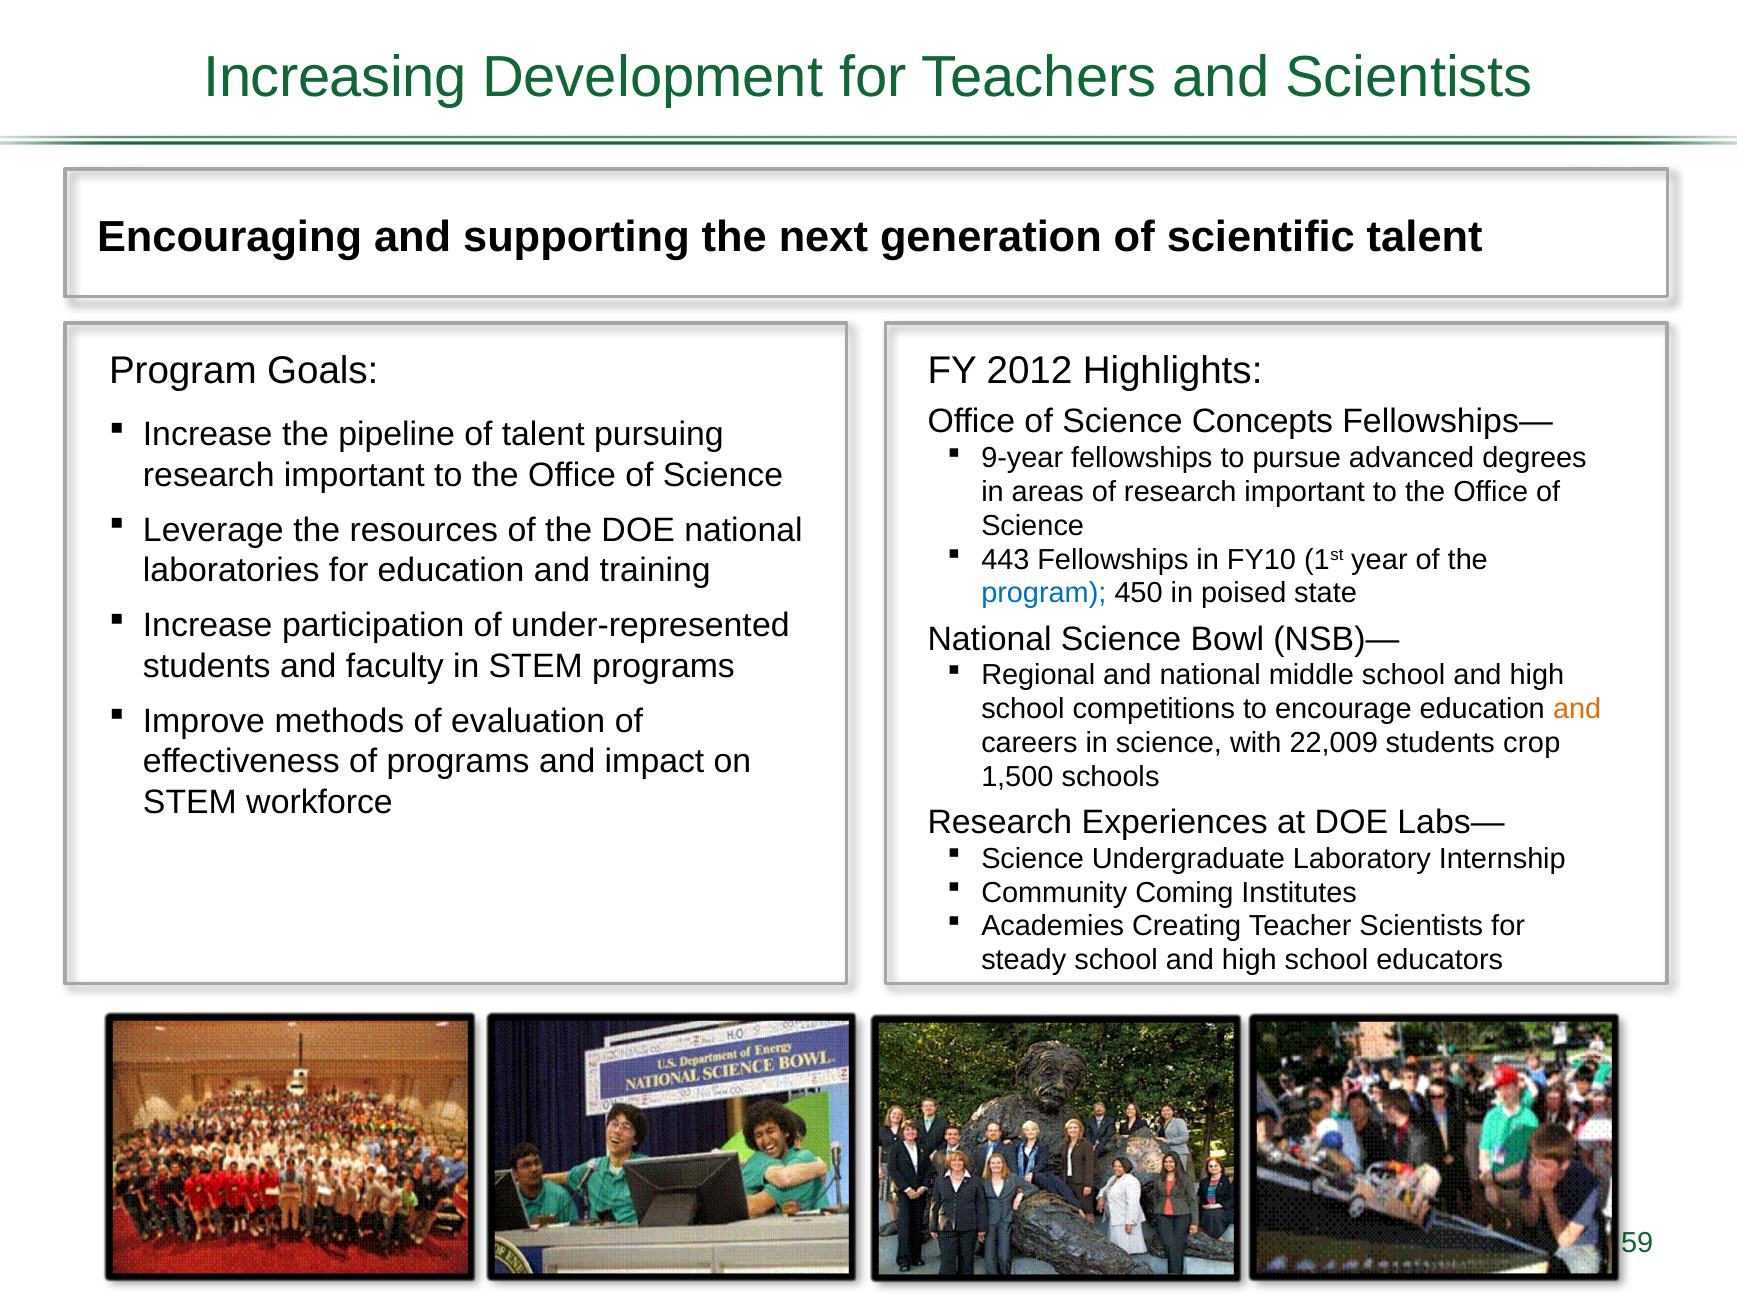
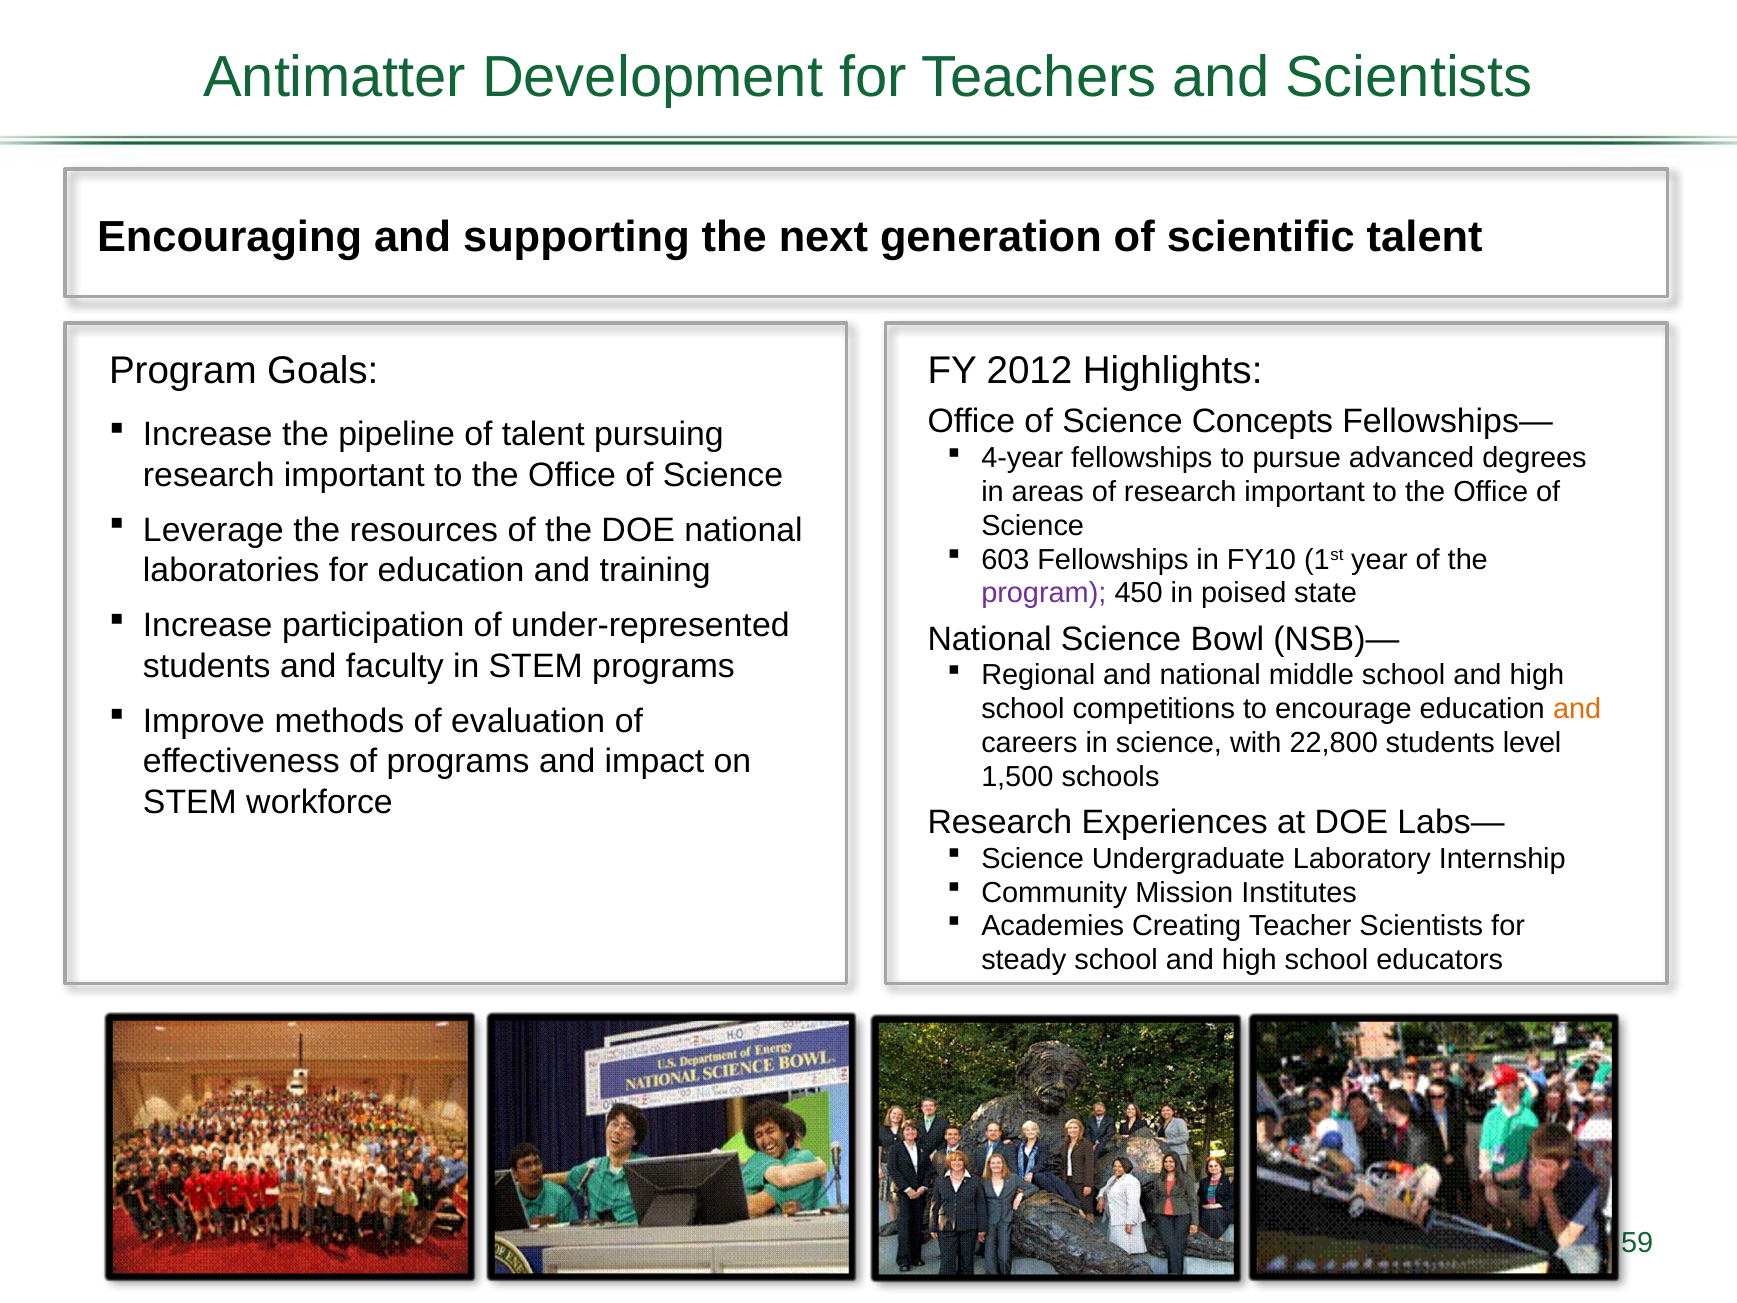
Increasing: Increasing -> Antimatter
9-year: 9-year -> 4-year
443: 443 -> 603
program at (1044, 593) colour: blue -> purple
22,009: 22,009 -> 22,800
crop: crop -> level
Coming: Coming -> Mission
